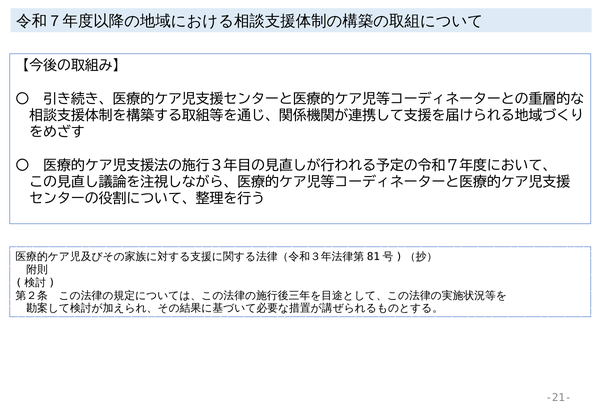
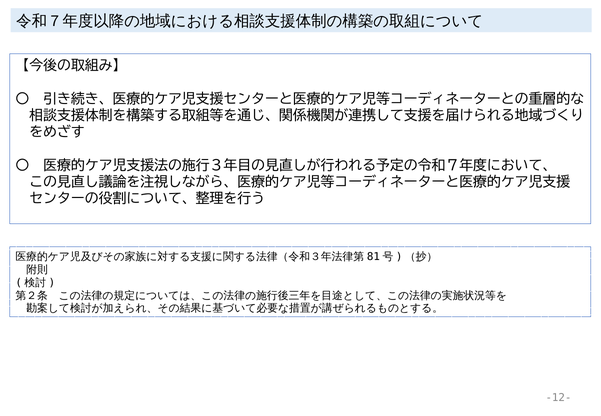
-21-: -21- -> -12-
